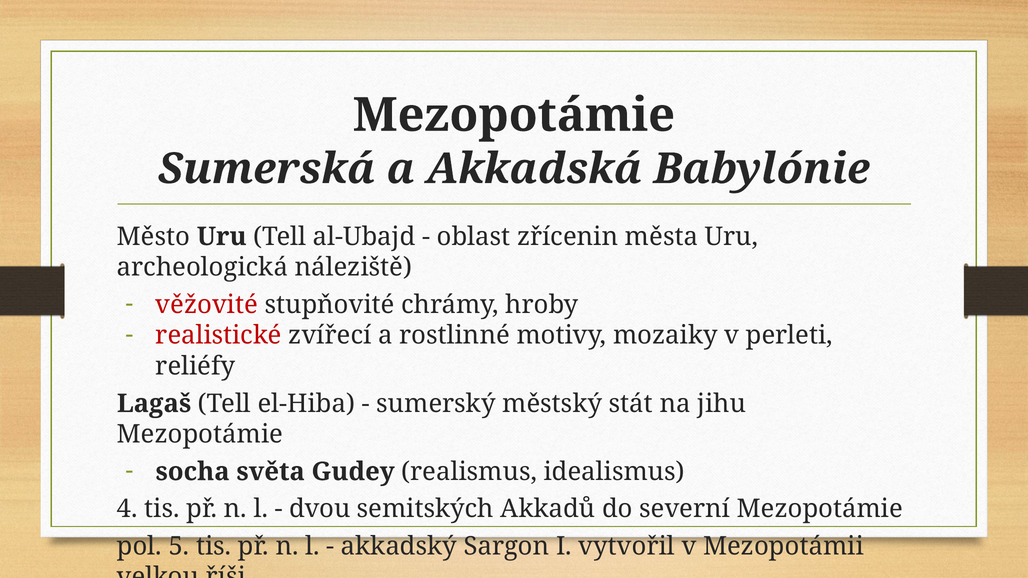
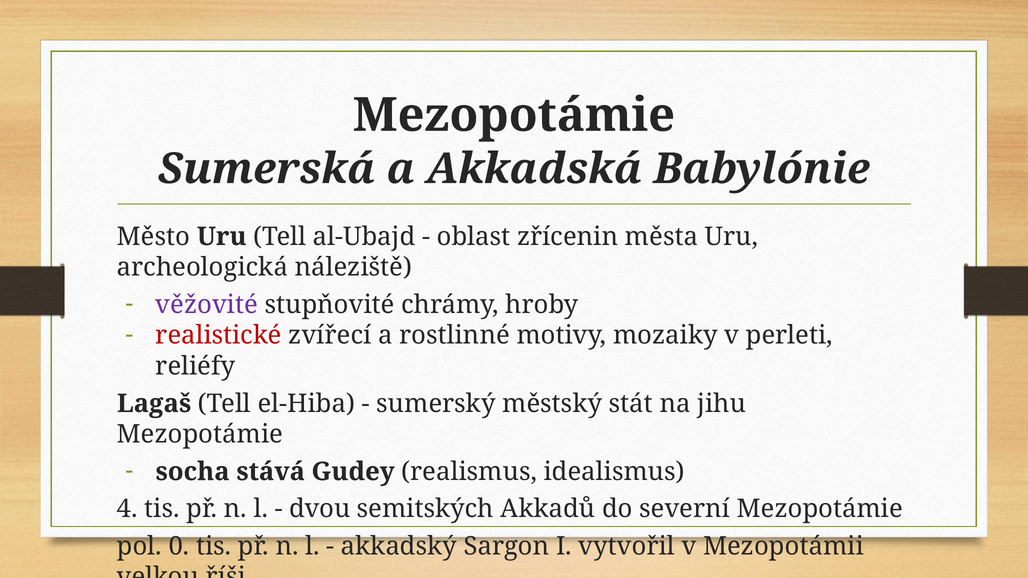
věžovité colour: red -> purple
světa: světa -> stává
5: 5 -> 0
